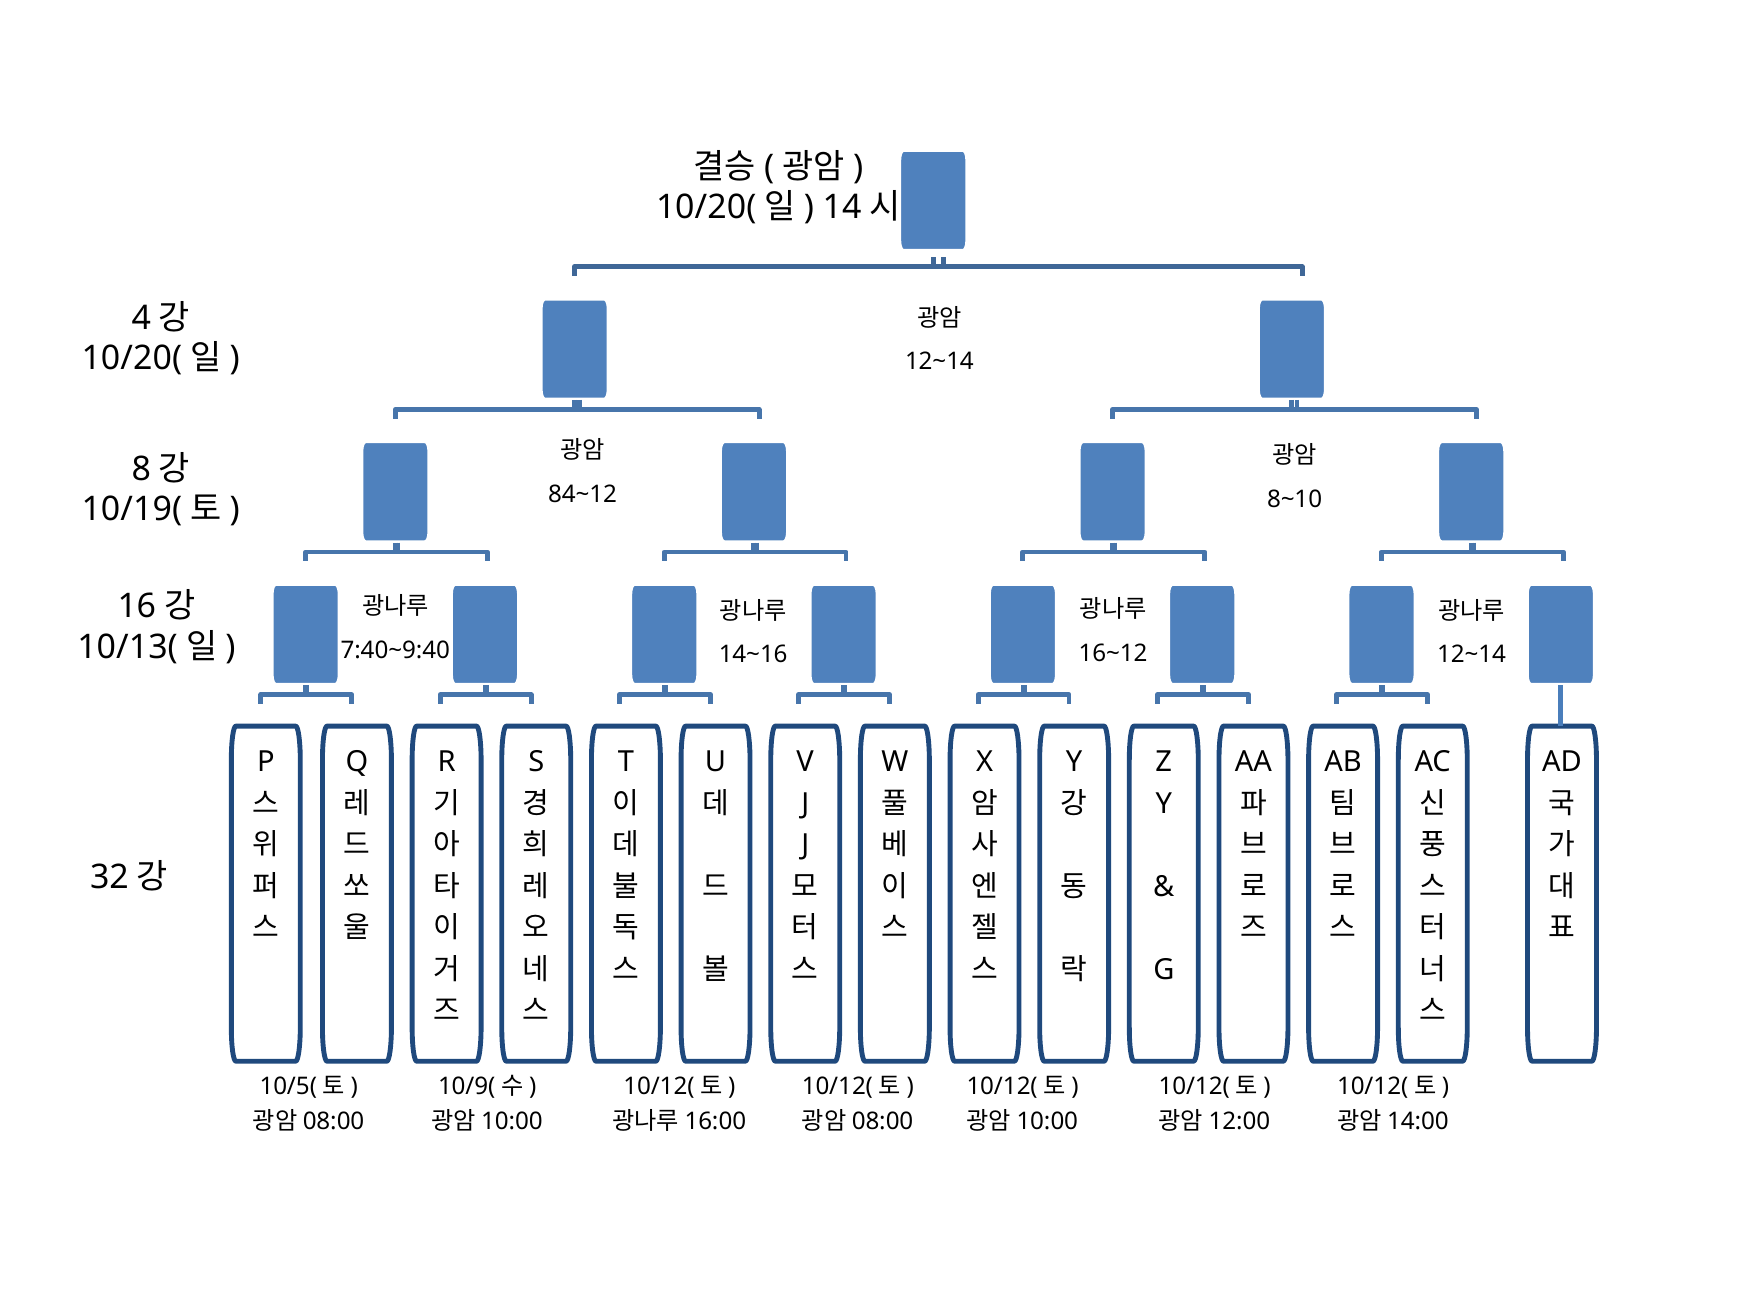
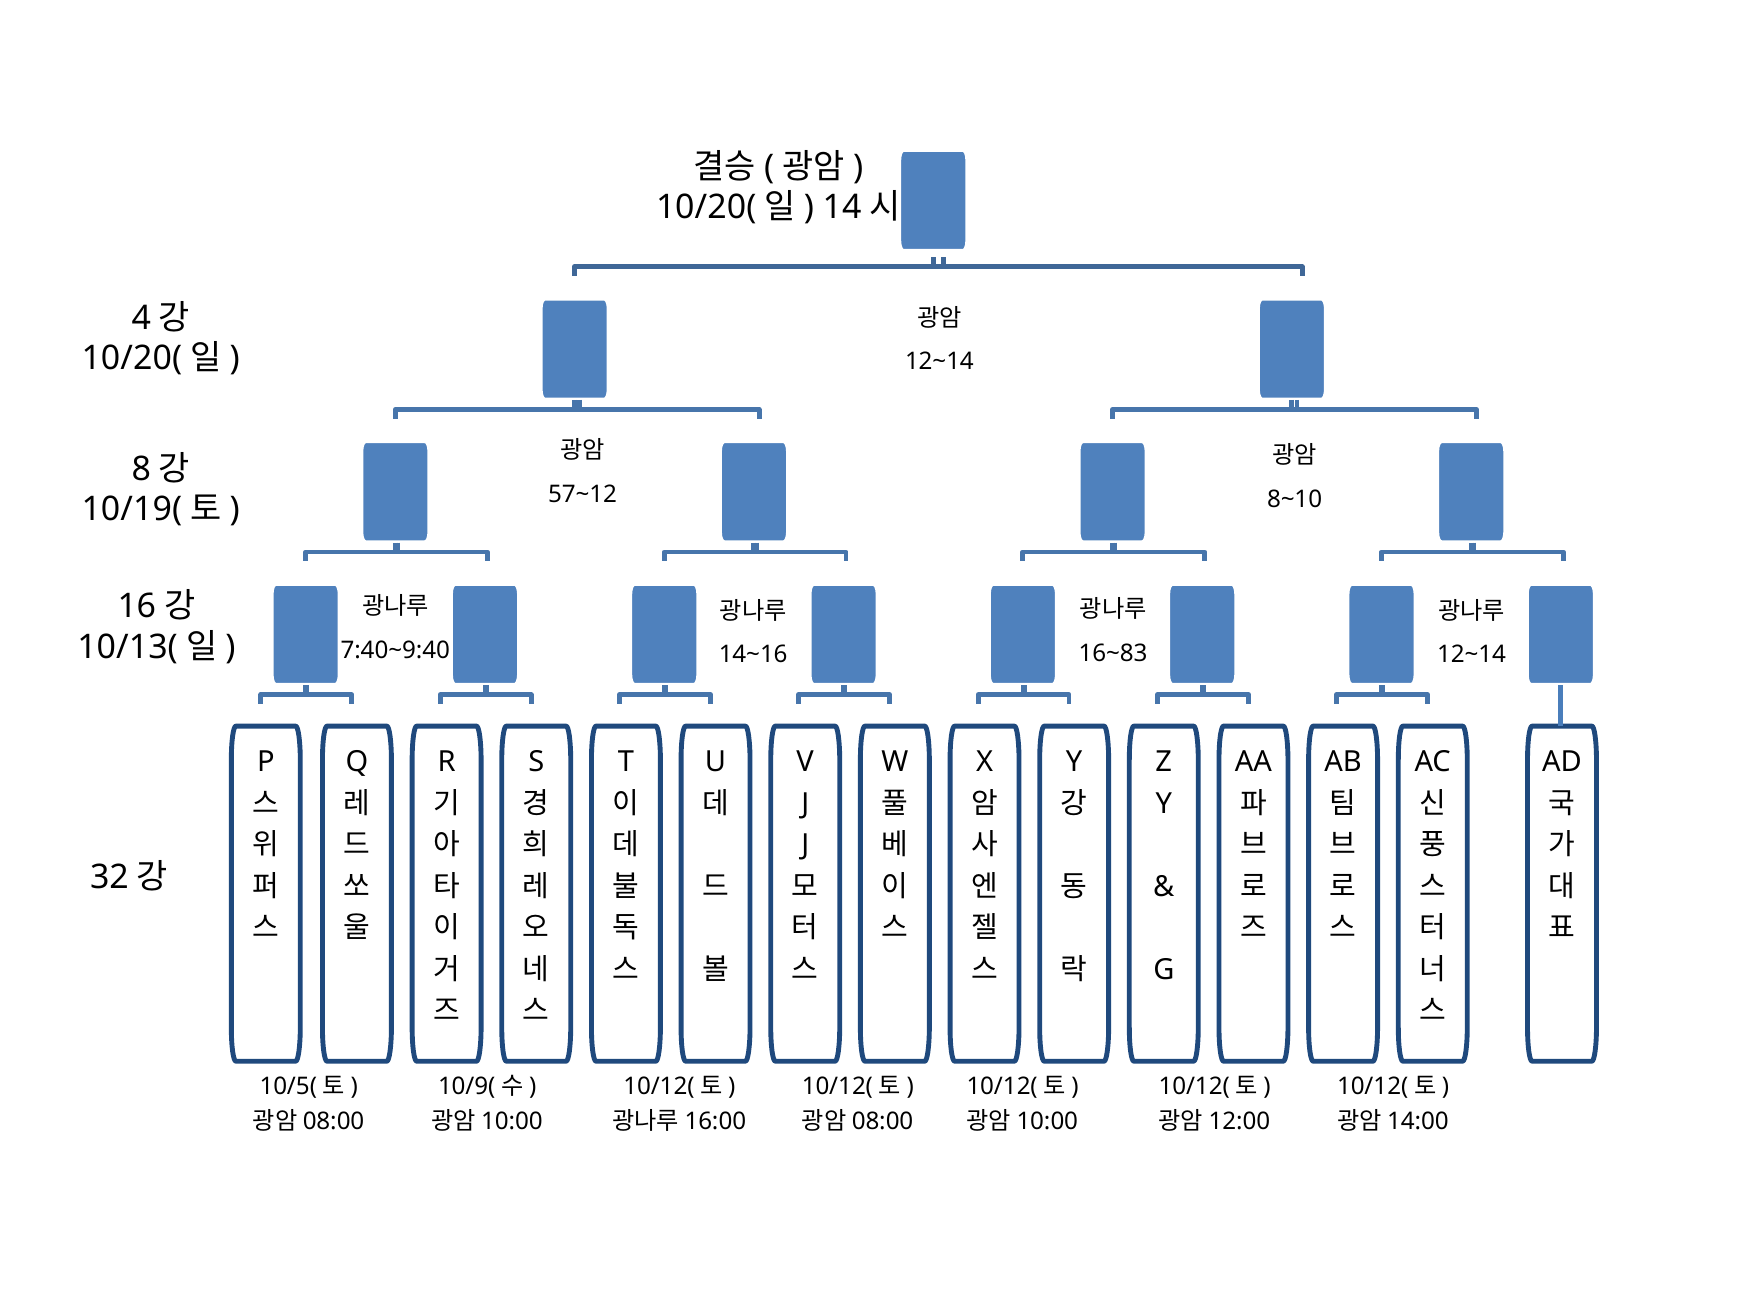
84~12: 84~12 -> 57~12
16~12: 16~12 -> 16~83
